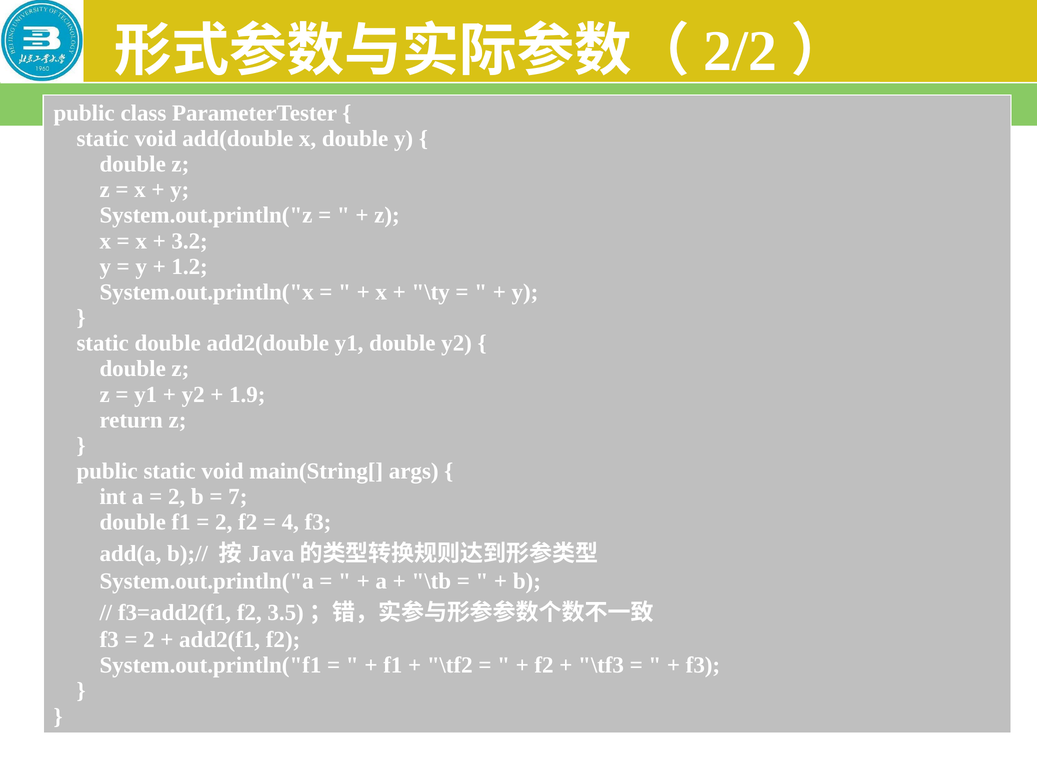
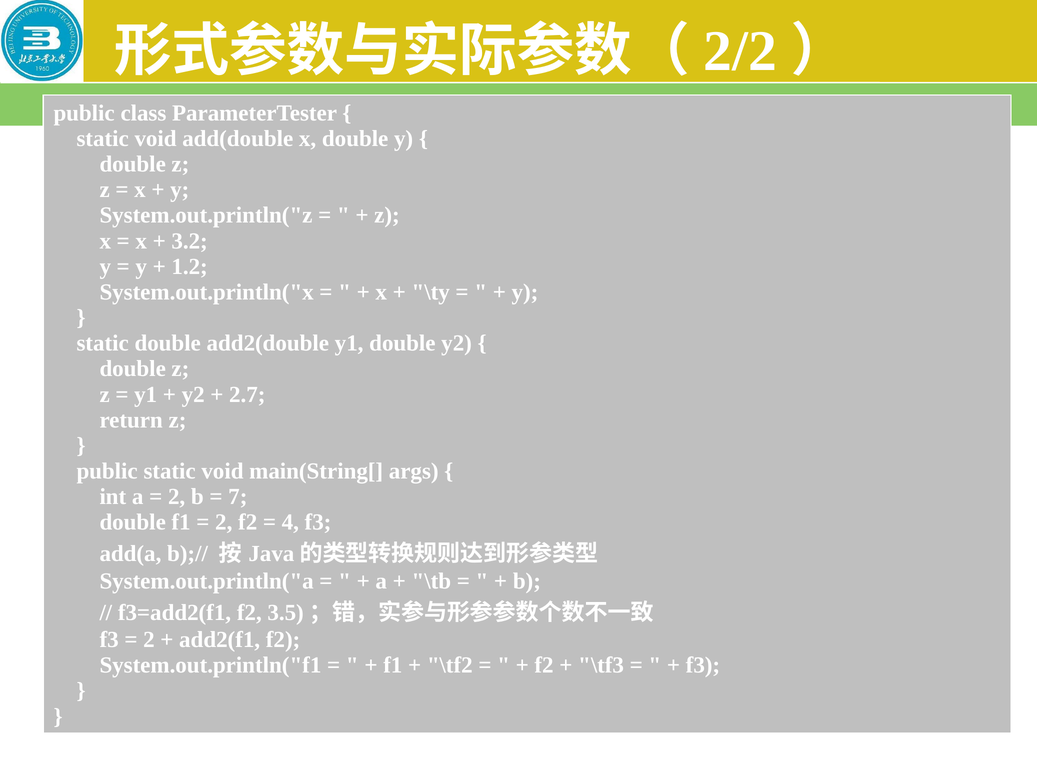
1.9: 1.9 -> 2.7
